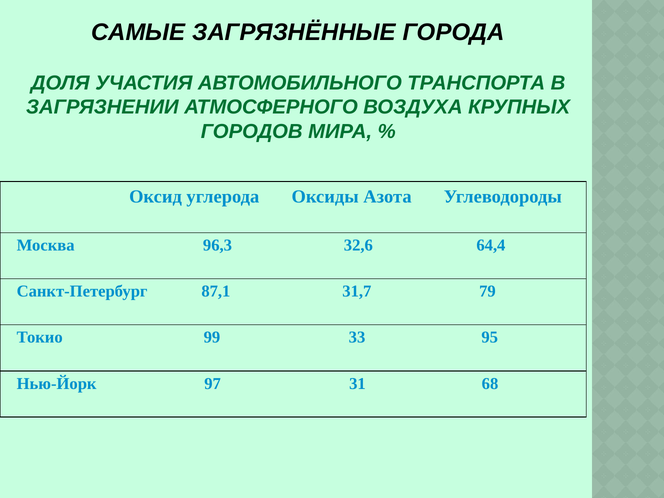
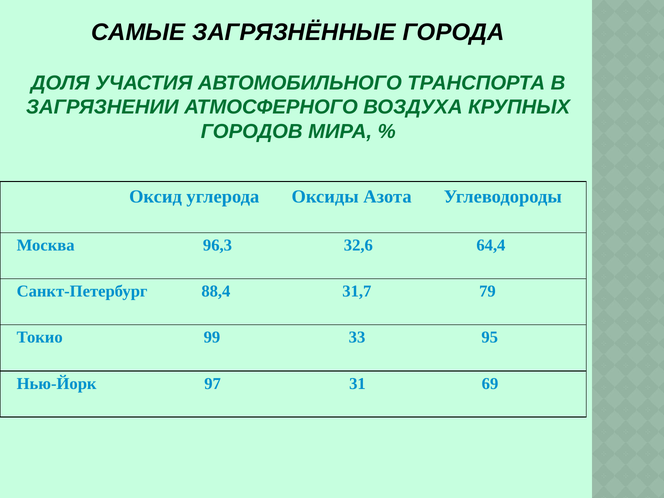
87,1: 87,1 -> 88,4
68: 68 -> 69
